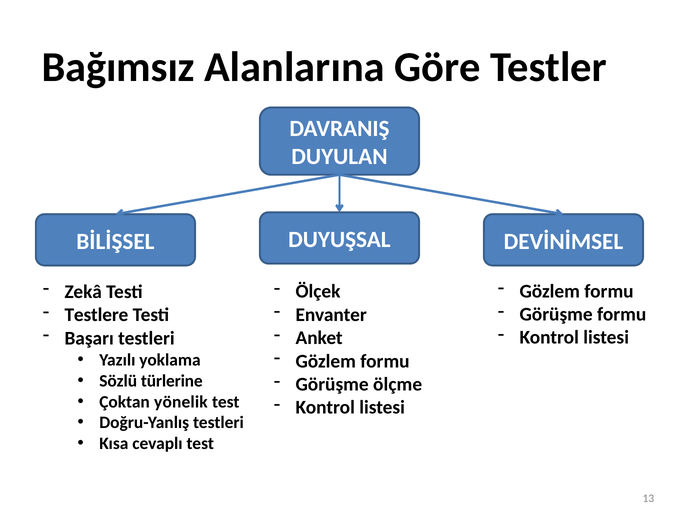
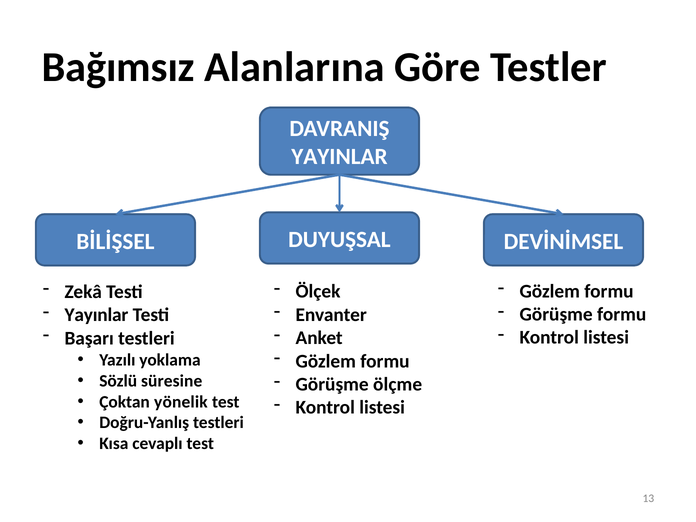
DUYULAN: DUYULAN -> YAYINLAR
Testlere: Testlere -> Yayınlar
türlerine: türlerine -> süresine
